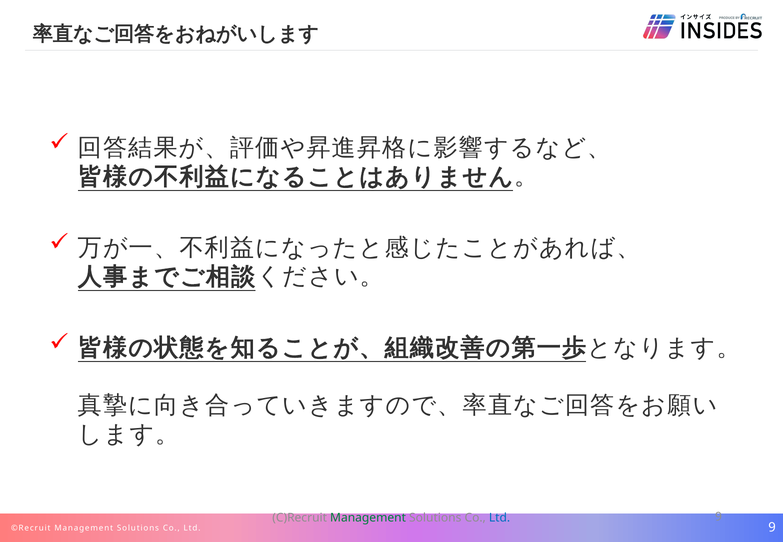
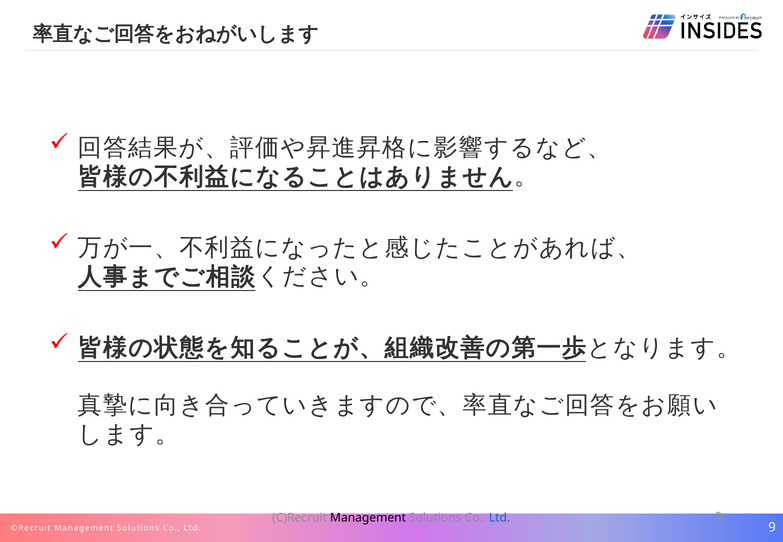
Management at (368, 518) colour: green -> black
